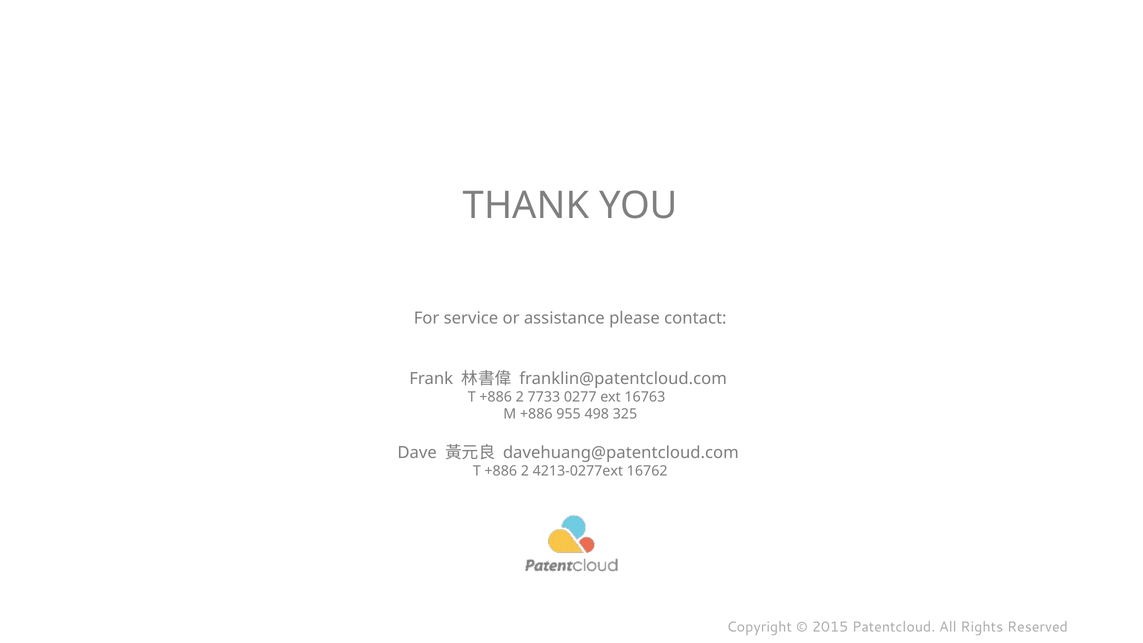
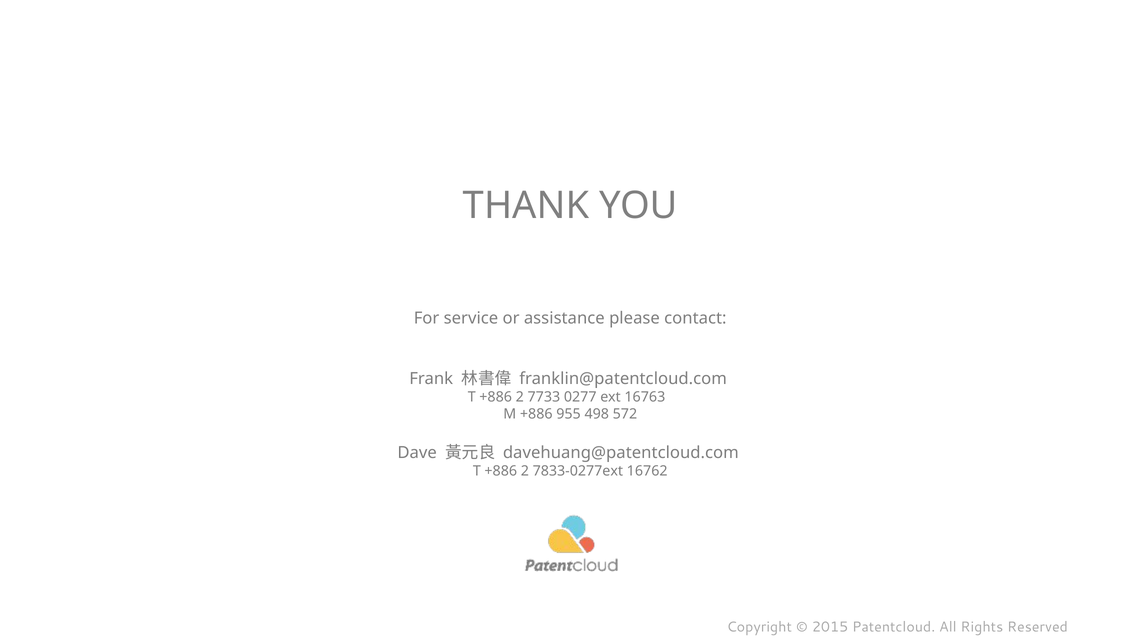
325: 325 -> 572
4213-0277ext: 4213-0277ext -> 7833-0277ext
